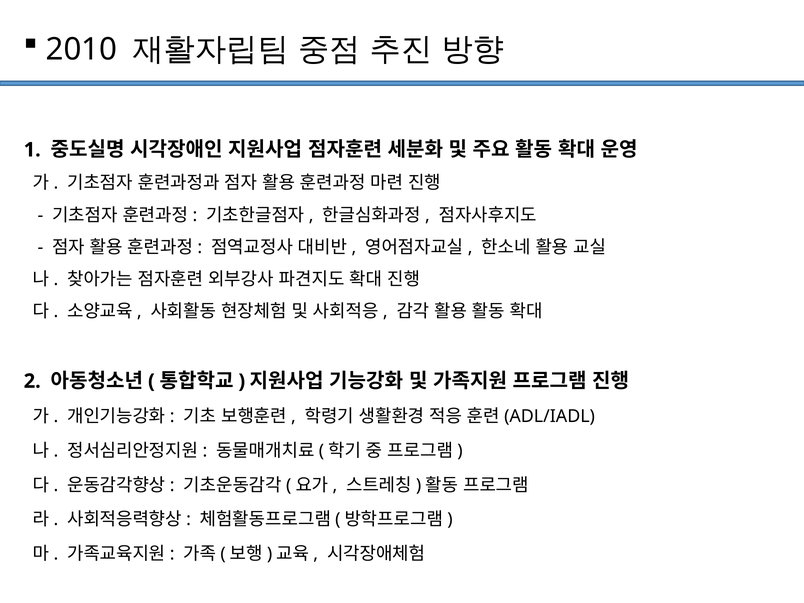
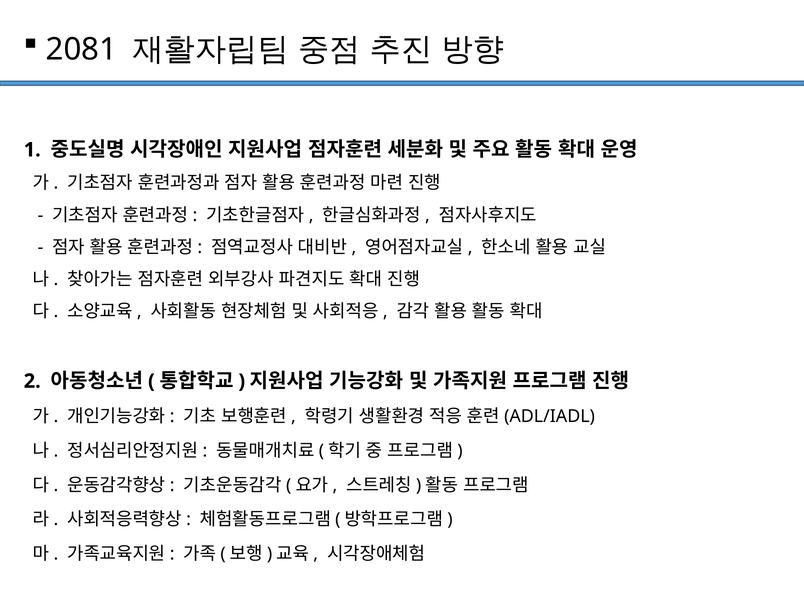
2010: 2010 -> 2081
